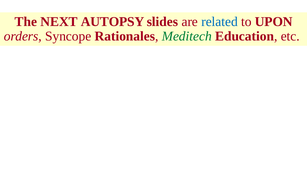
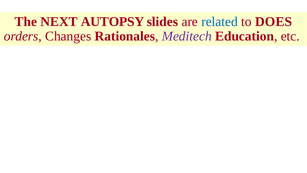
UPON: UPON -> DOES
Syncope: Syncope -> Changes
Meditech colour: green -> purple
